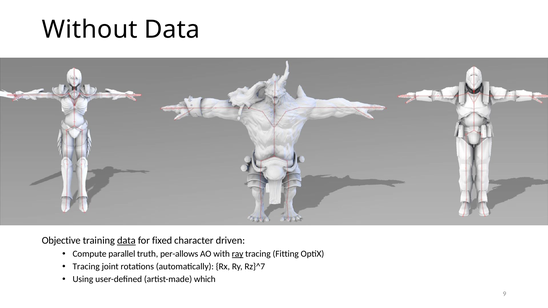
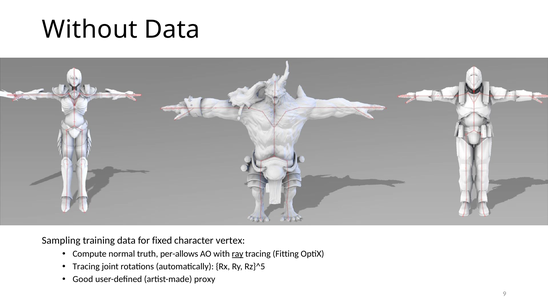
Objective: Objective -> Sampling
data at (126, 241) underline: present -> none
driven: driven -> vertex
parallel: parallel -> normal
Rz}^7: Rz}^7 -> Rz}^5
Using: Using -> Good
which: which -> proxy
